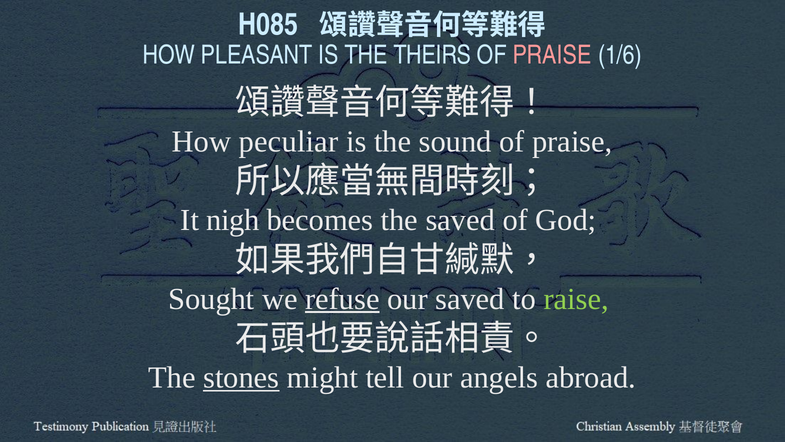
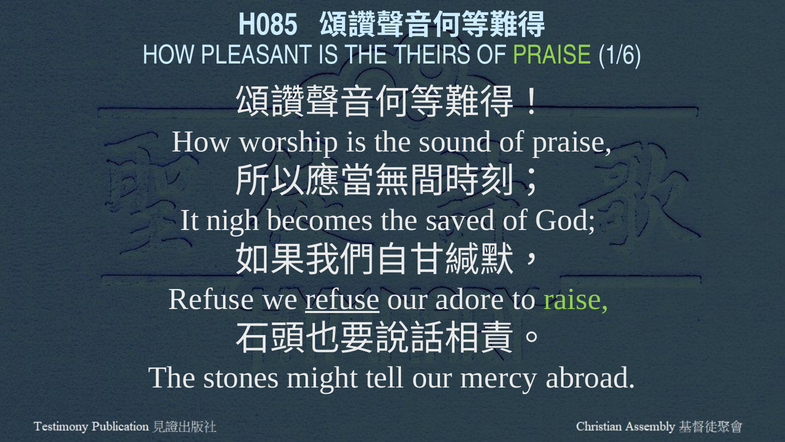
PRAISE at (552, 55) colour: pink -> light green
peculiar: peculiar -> worship
Sought at (211, 299): Sought -> Refuse
our saved: saved -> adore
stones underline: present -> none
angels: angels -> mercy
